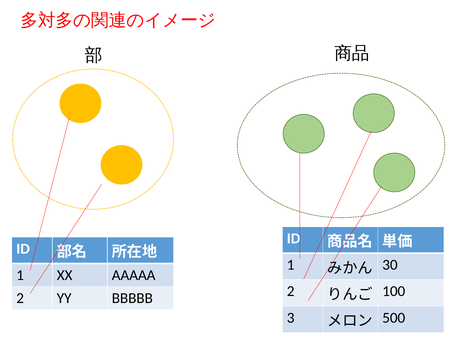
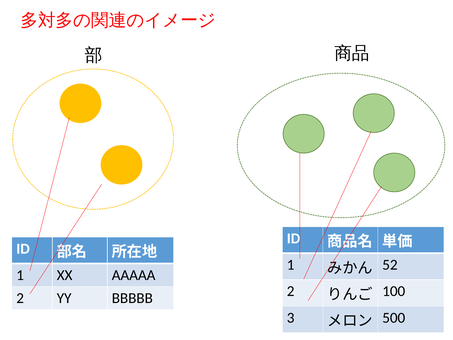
30: 30 -> 52
